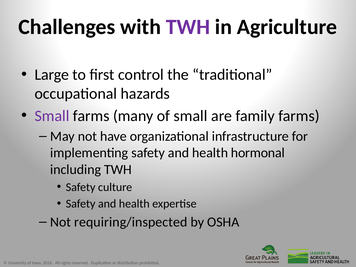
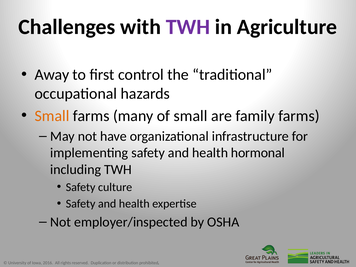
Large: Large -> Away
Small at (52, 116) colour: purple -> orange
requiring/inspected: requiring/inspected -> employer/inspected
